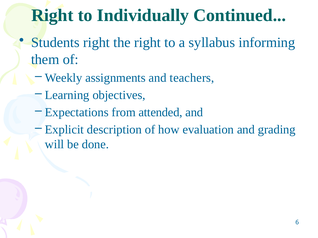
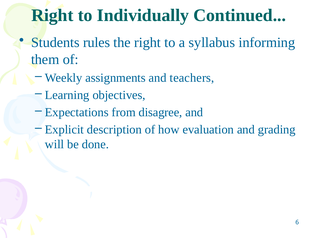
Students right: right -> rules
attended: attended -> disagree
